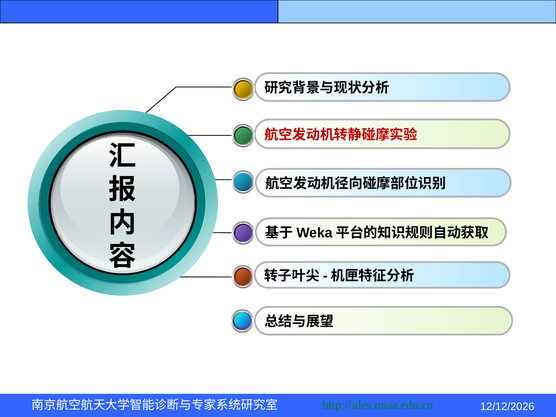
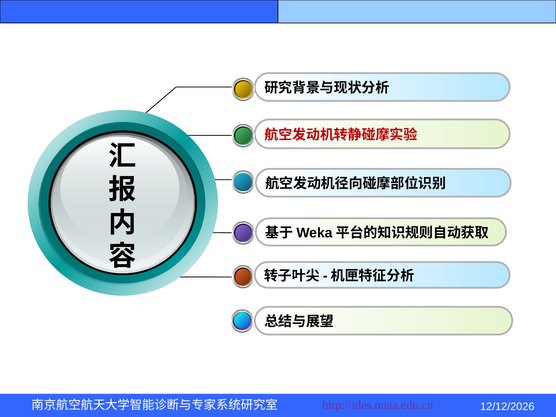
http://ides.nuaa.edu.cn colour: green -> purple
